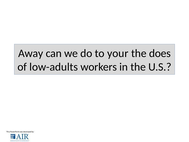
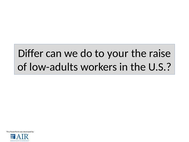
Away: Away -> Differ
does: does -> raise
